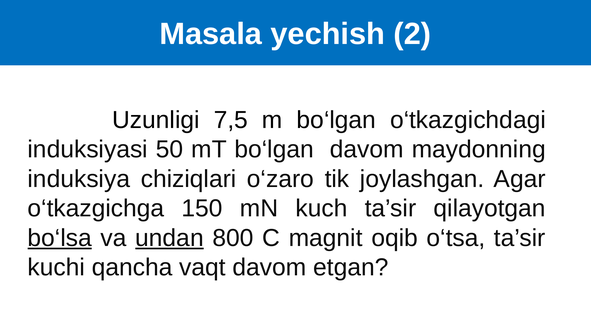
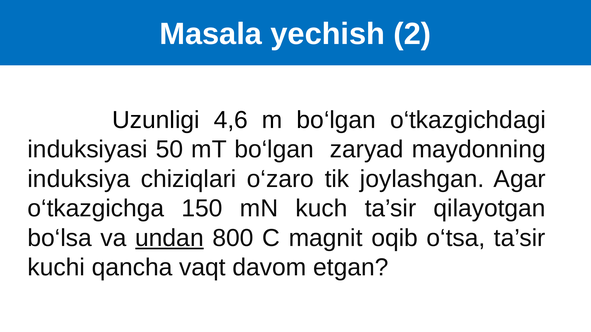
7,5: 7,5 -> 4,6
bo‘lgan davom: davom -> zaryad
bo‘lsa underline: present -> none
